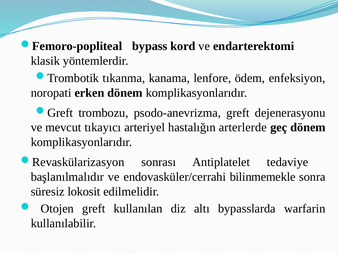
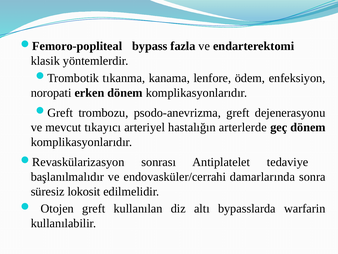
kord: kord -> fazla
bilinmemekle: bilinmemekle -> damarlarında
